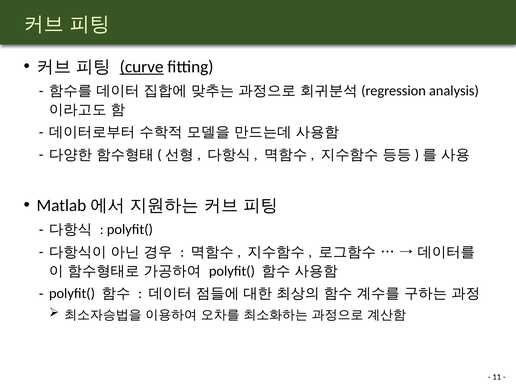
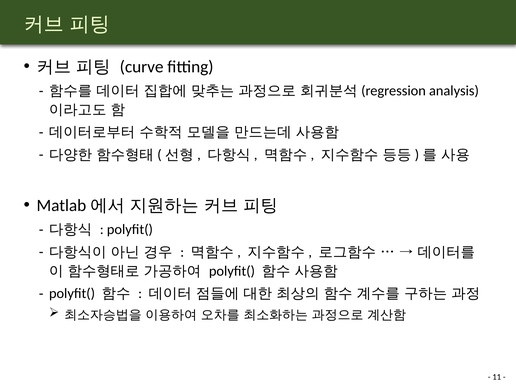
curve underline: present -> none
